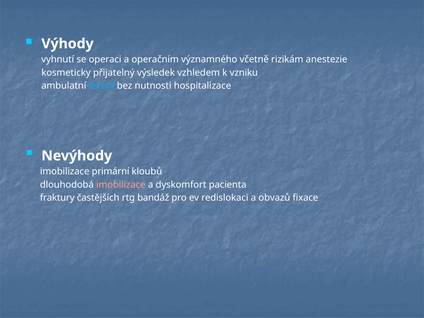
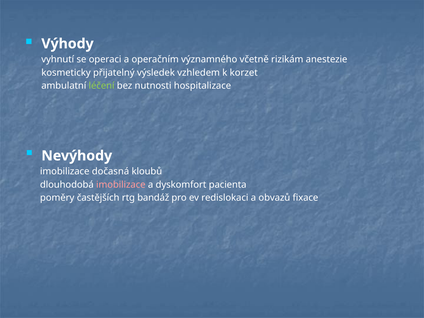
vzniku: vzniku -> korzet
léčení colour: light blue -> light green
primární: primární -> dočasná
fraktury: fraktury -> poměry
